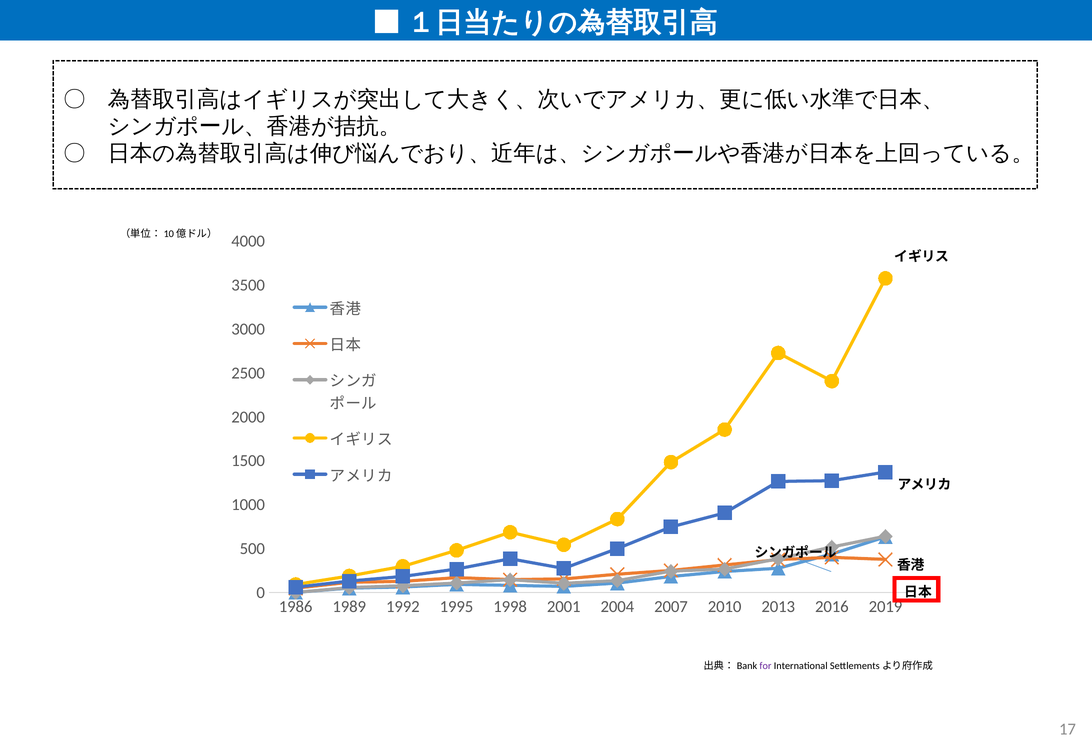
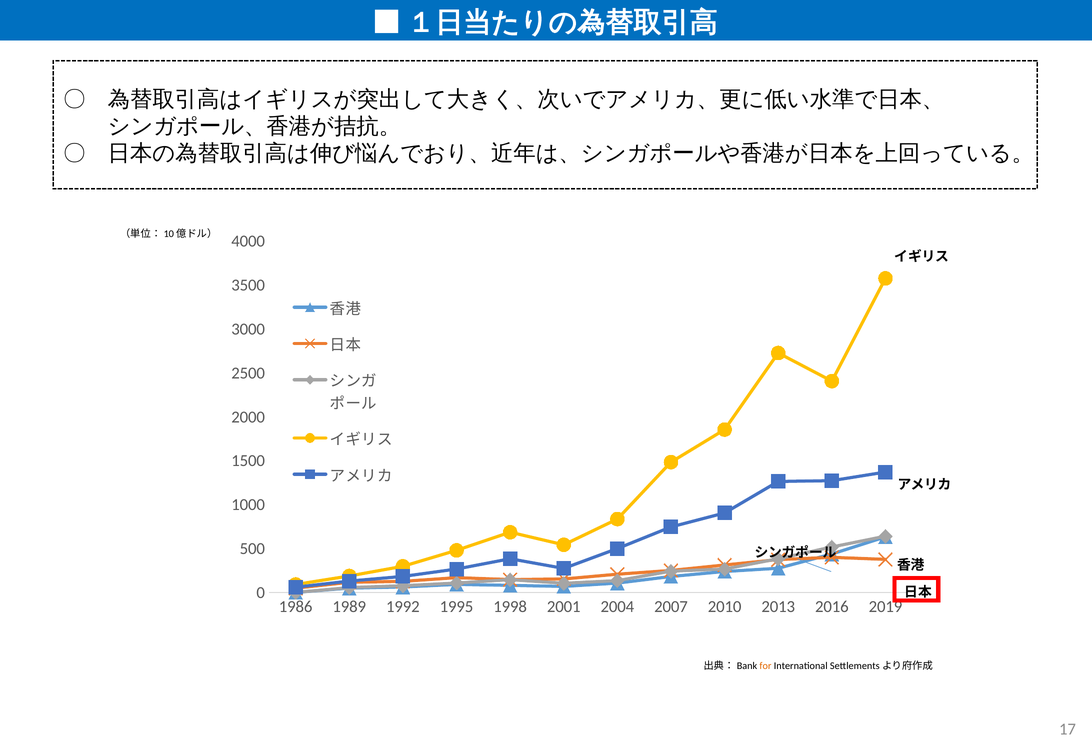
for colour: purple -> orange
